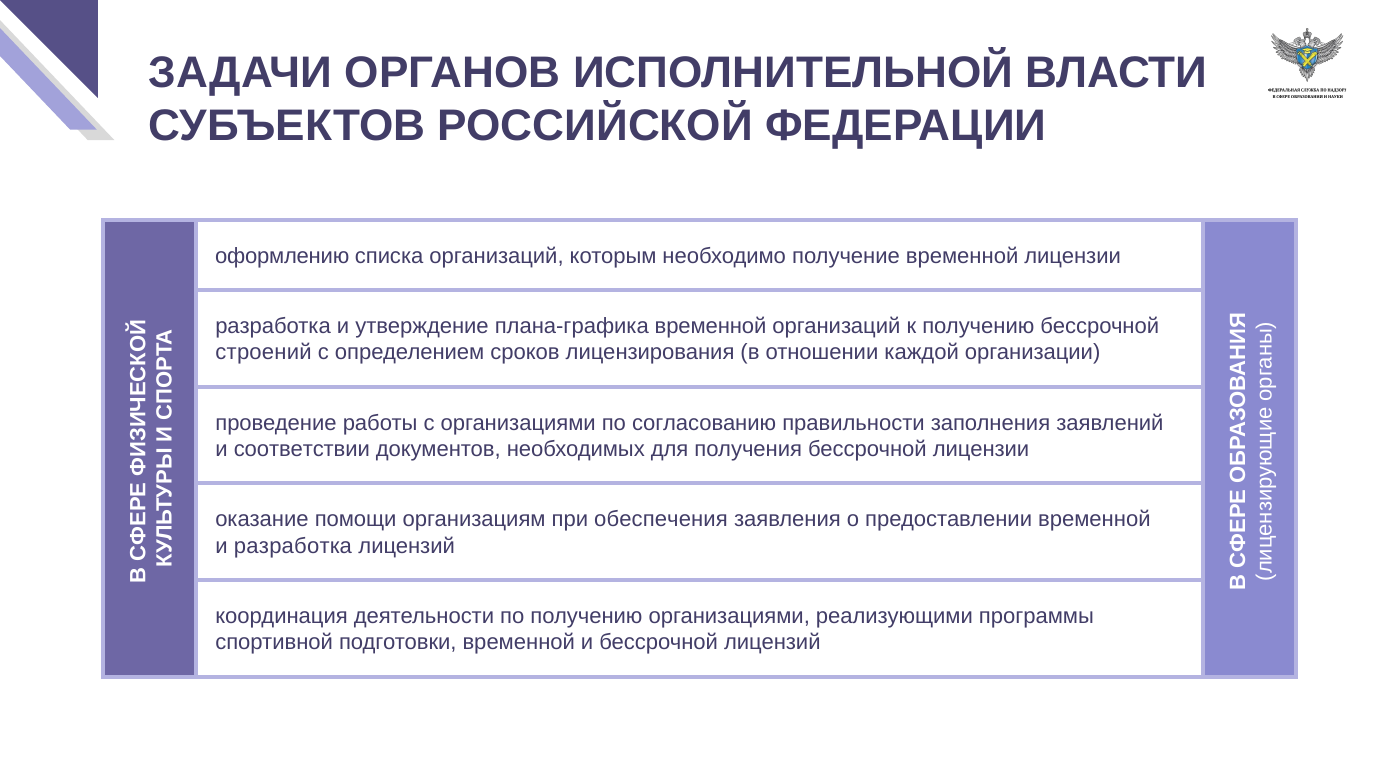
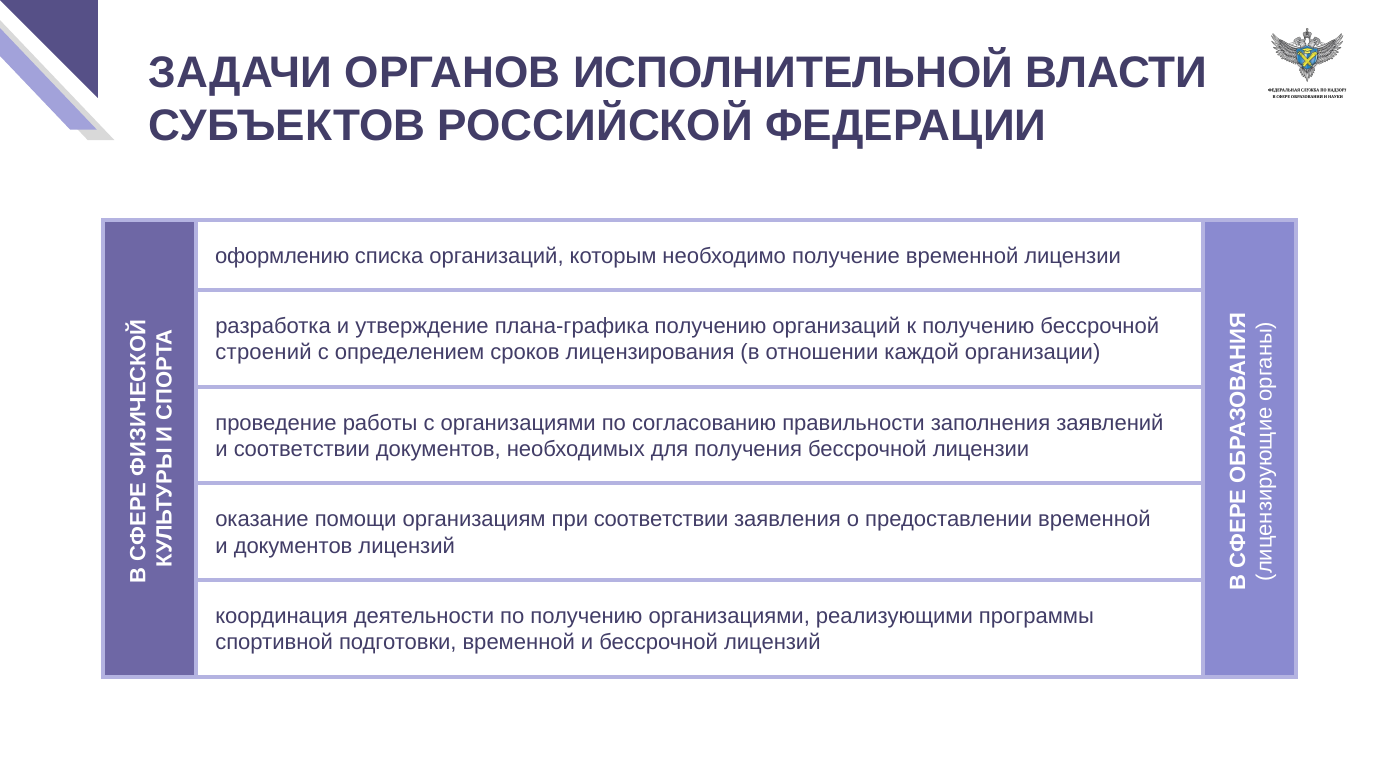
плана-графика временной: временной -> получению
при обеспечения: обеспечения -> соответствии
и разработка: разработка -> документов
